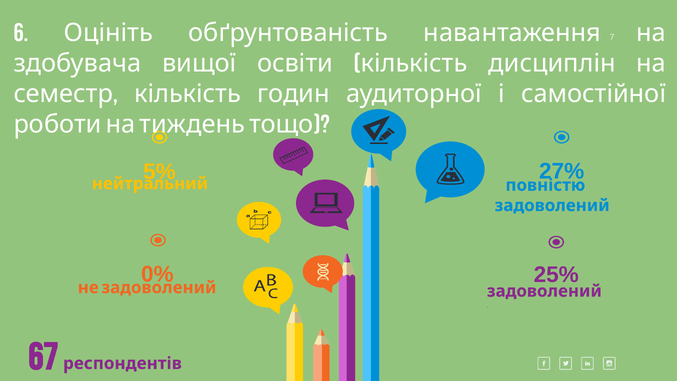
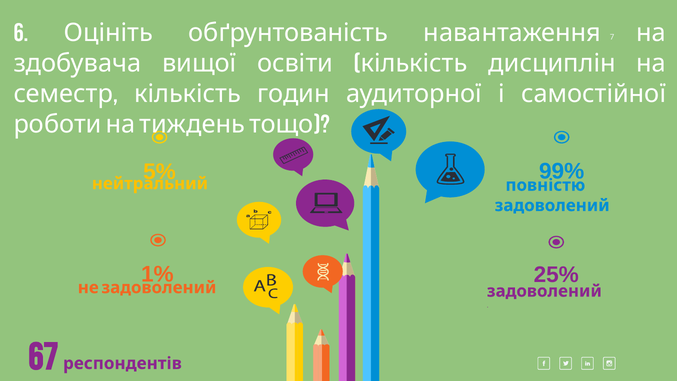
27%: 27% -> 99%
0%: 0% -> 1%
